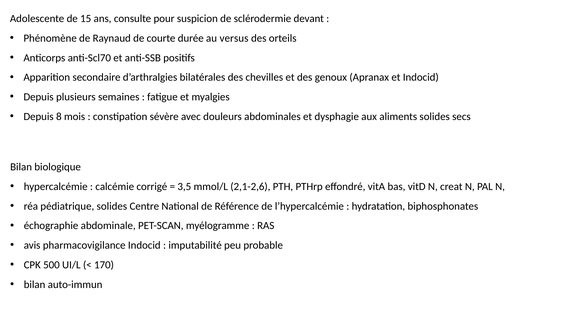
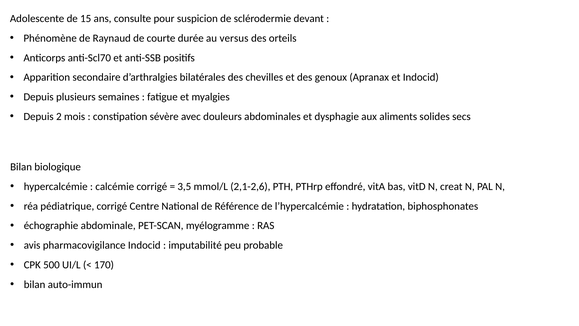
8: 8 -> 2
pédiatrique solides: solides -> corrigé
